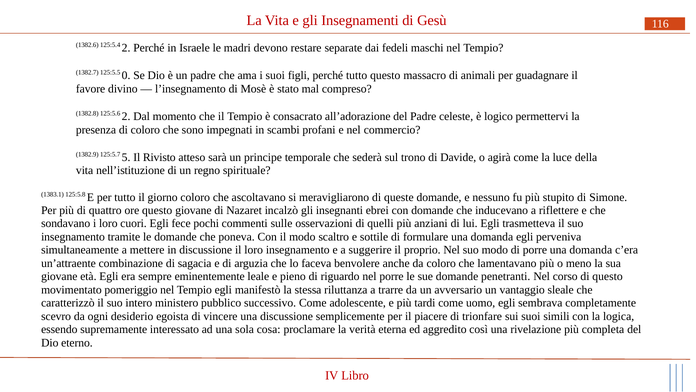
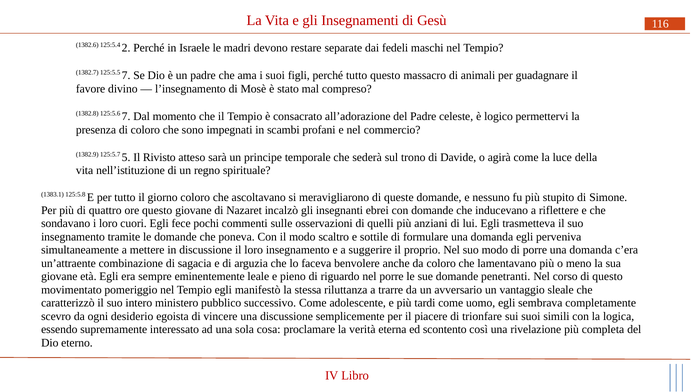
125:5.5 0: 0 -> 7
125:5.6 2: 2 -> 7
aggredito: aggredito -> scontento
